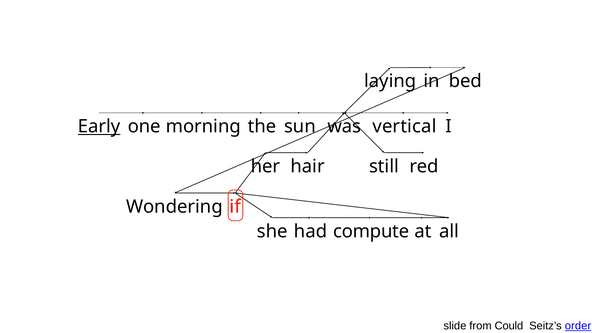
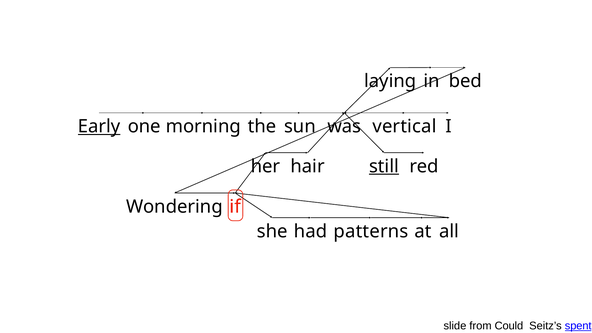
still underline: none -> present
compute: compute -> patterns
order: order -> spent
